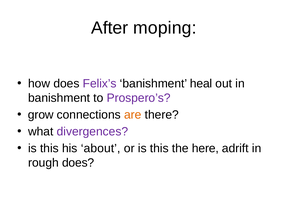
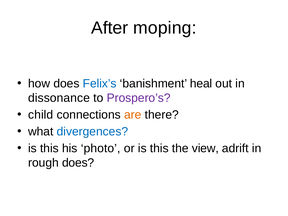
Felix’s colour: purple -> blue
banishment at (59, 98): banishment -> dissonance
grow: grow -> child
divergences colour: purple -> blue
about: about -> photo
here: here -> view
